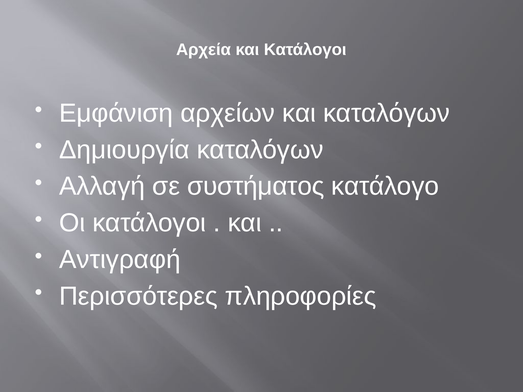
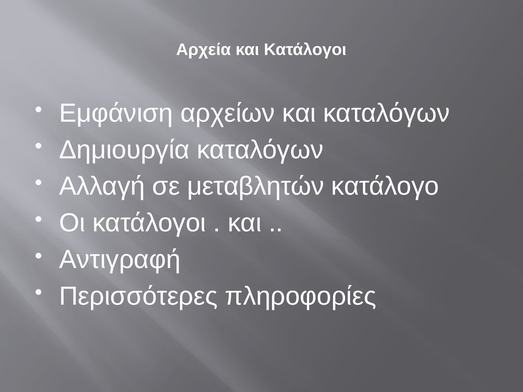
συστήματος: συστήματος -> μεταβλητών
